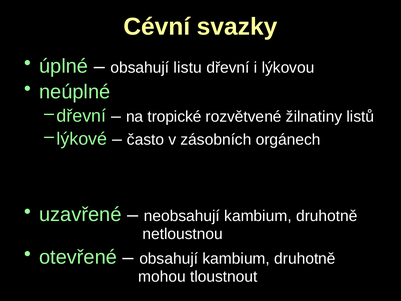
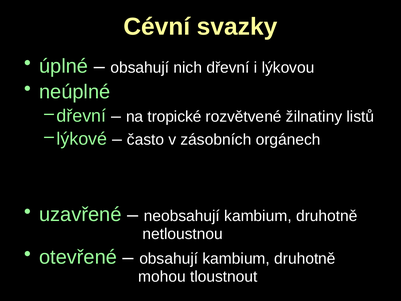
listu: listu -> nich
